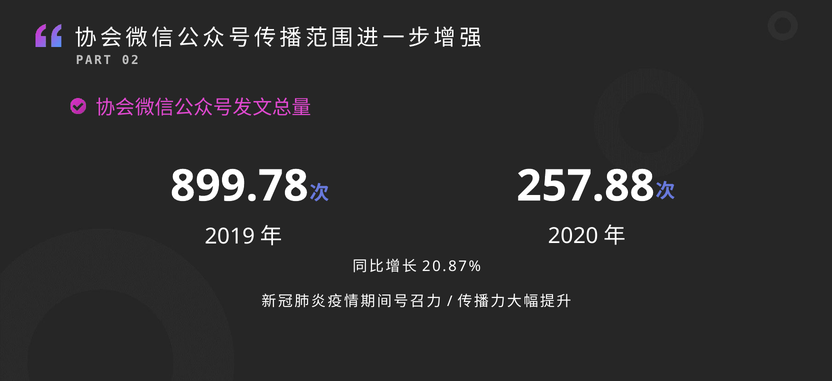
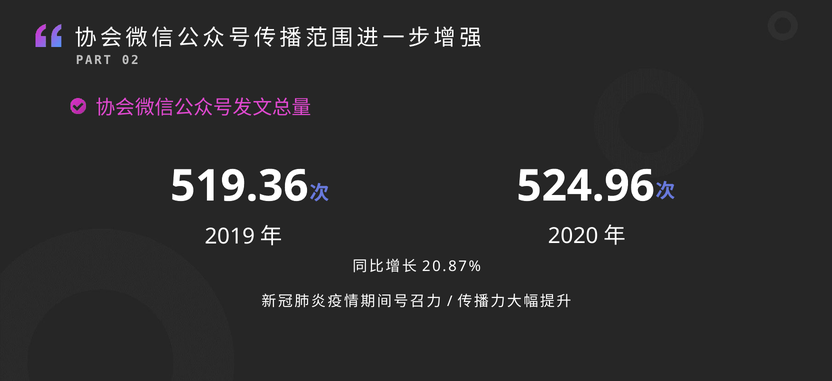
899.78: 899.78 -> 519.36
257.88: 257.88 -> 524.96
